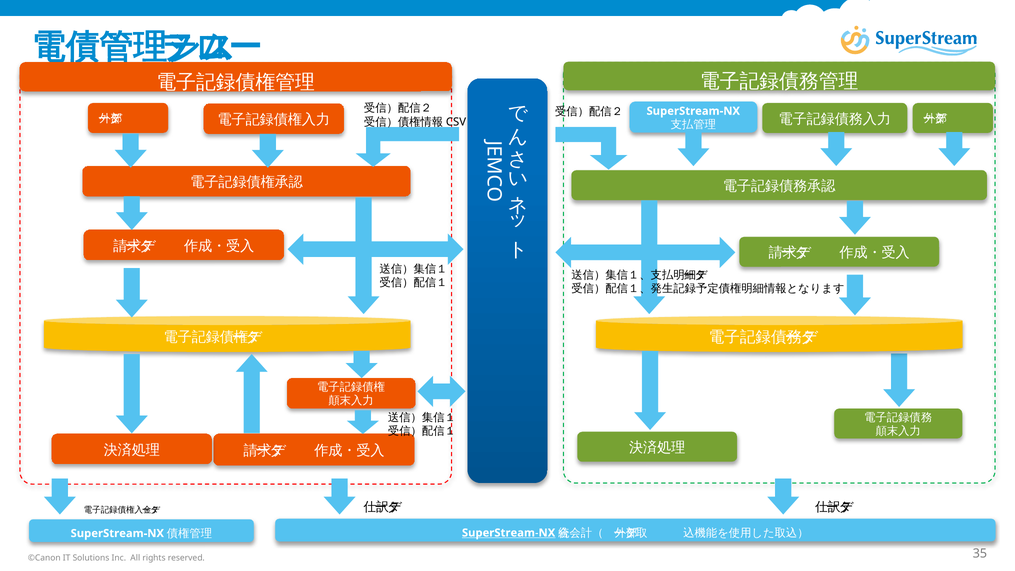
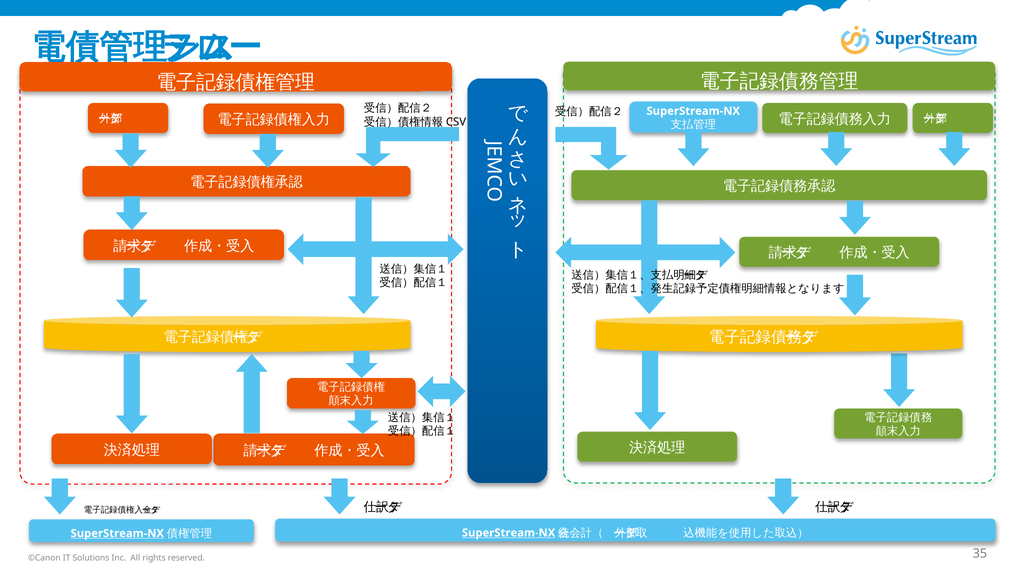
SuperStream-NX at (117, 533) underline: none -> present
